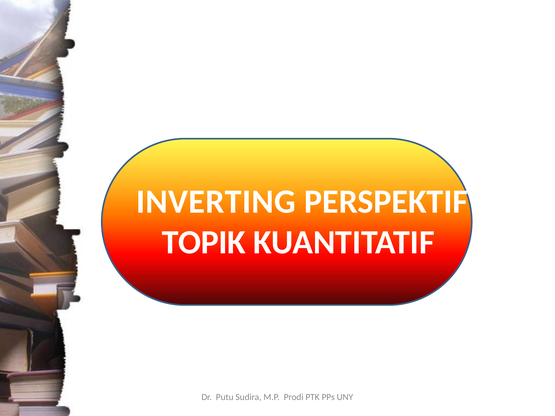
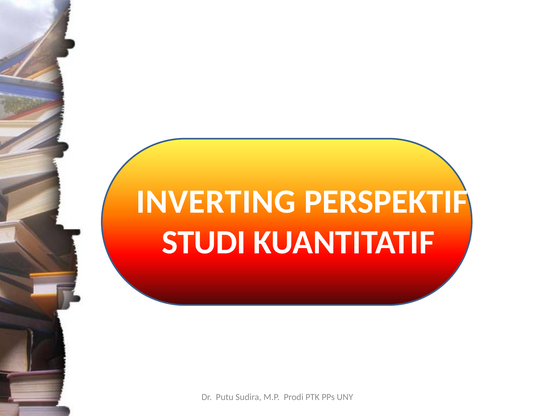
TOPIK: TOPIK -> STUDI
